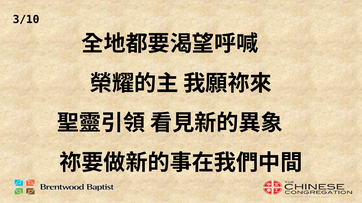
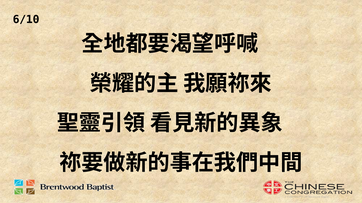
3/10: 3/10 -> 6/10
